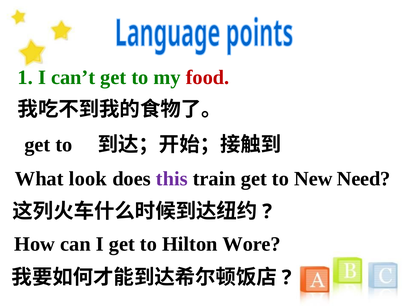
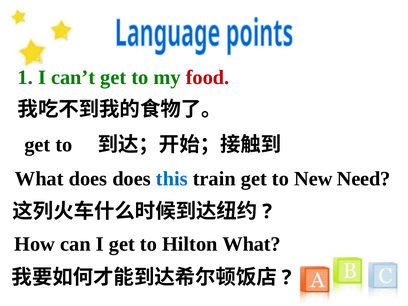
What look: look -> does
this colour: purple -> blue
Hilton Wore: Wore -> What
